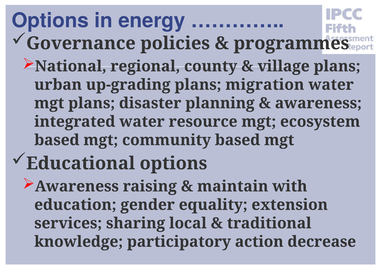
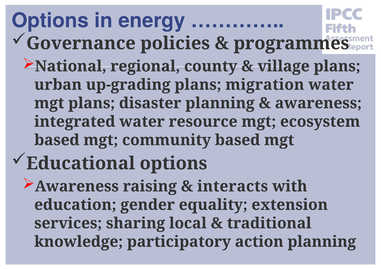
maintain: maintain -> interacts
action decrease: decrease -> planning
